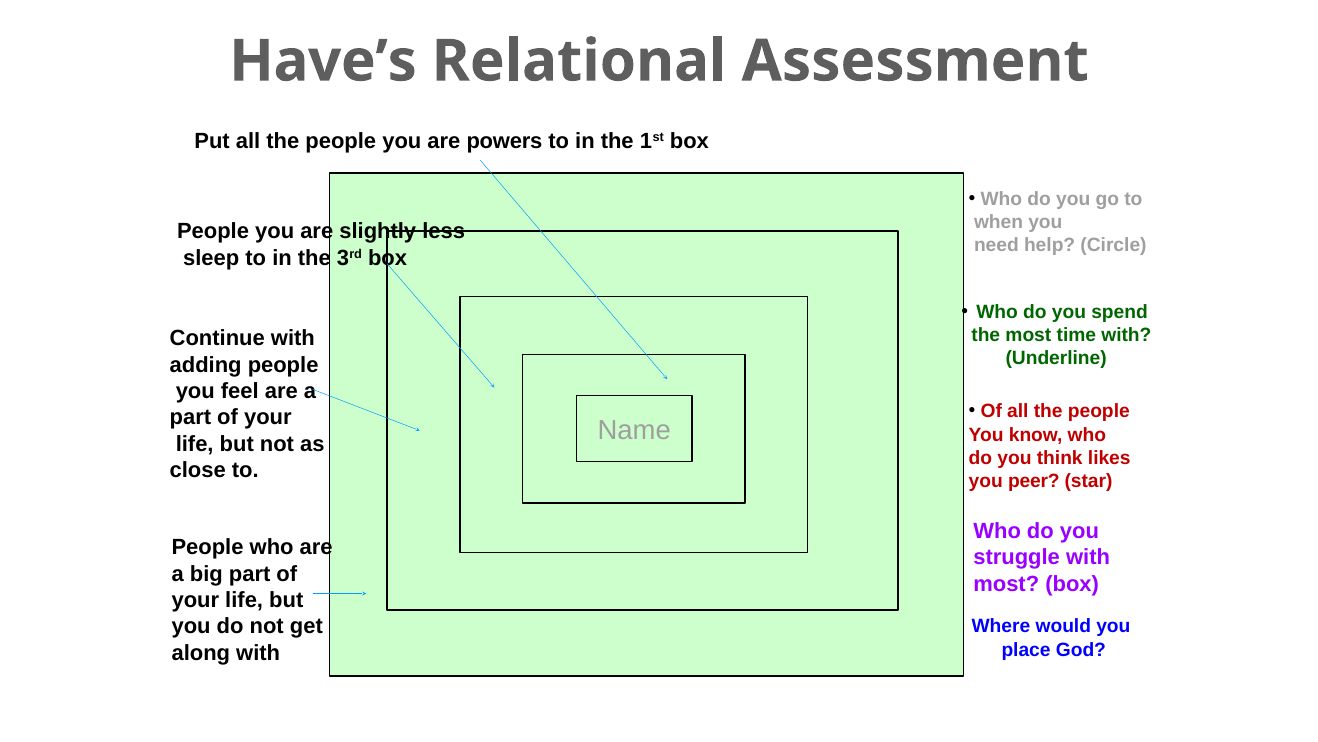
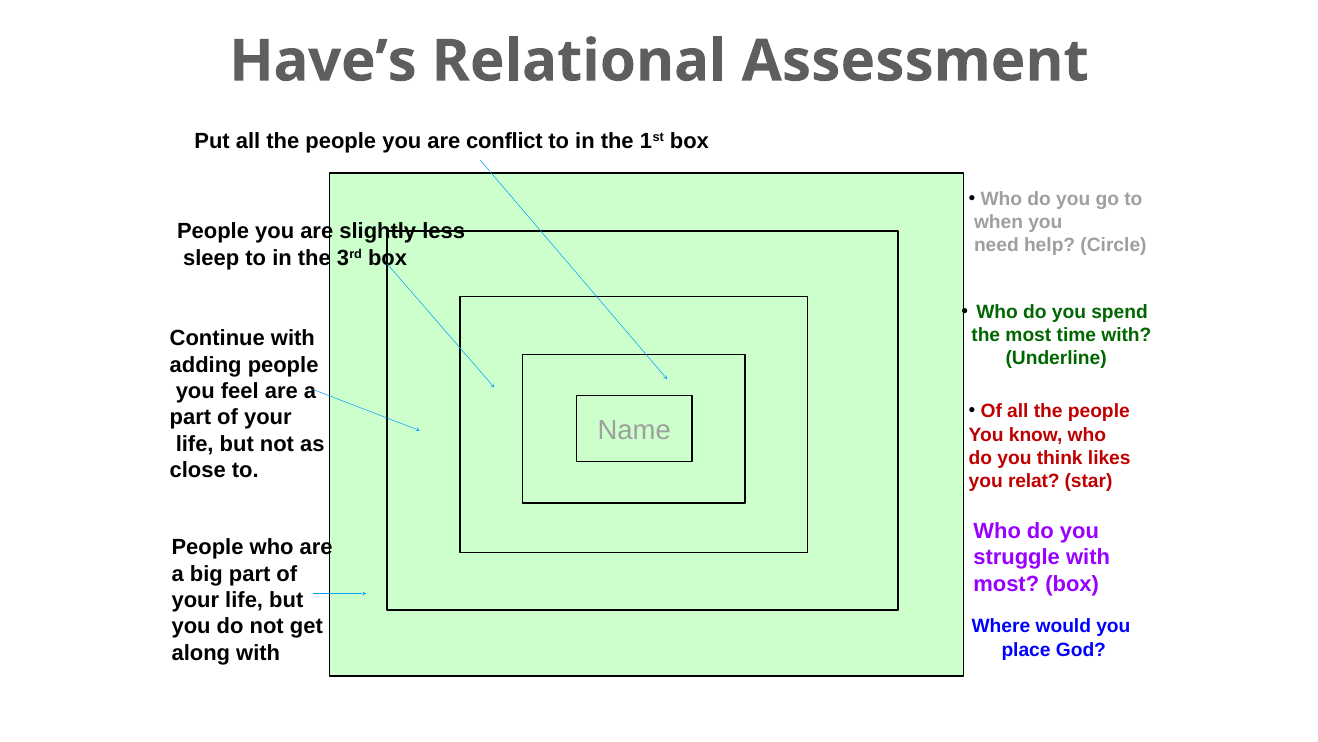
powers: powers -> conflict
peer: peer -> relat
